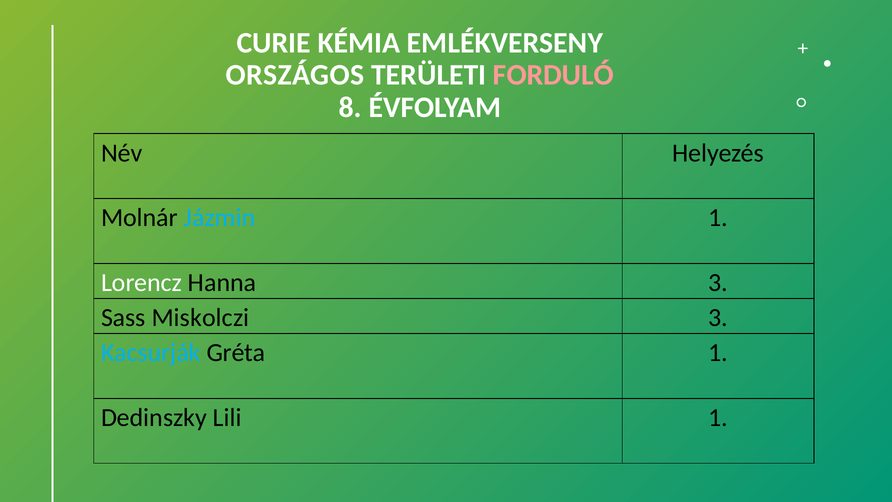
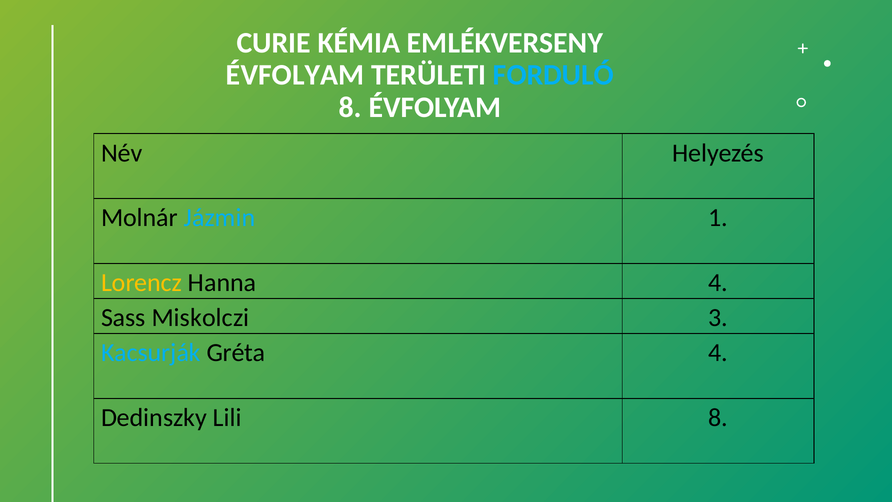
ORSZÁGOS at (295, 75): ORSZÁGOS -> ÉVFOLYAM
FORDULÓ colour: pink -> light blue
Lorencz colour: white -> yellow
Hanna 3: 3 -> 4
Gréta 1: 1 -> 4
Lili 1: 1 -> 8
